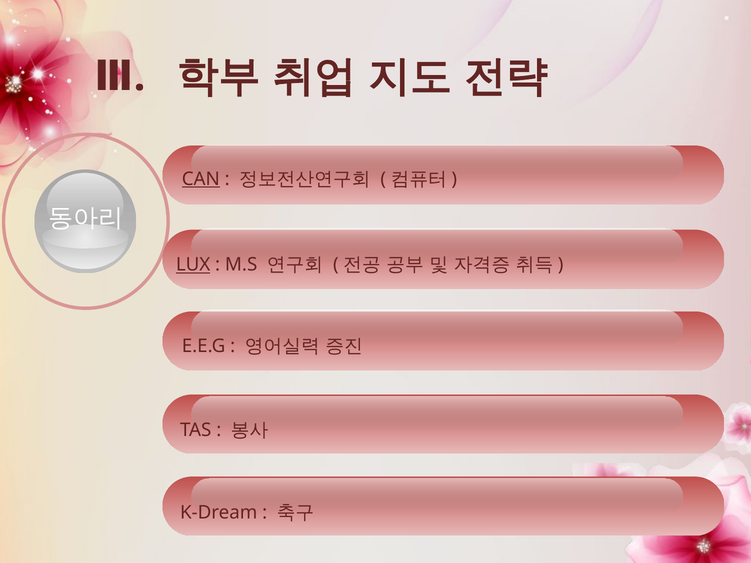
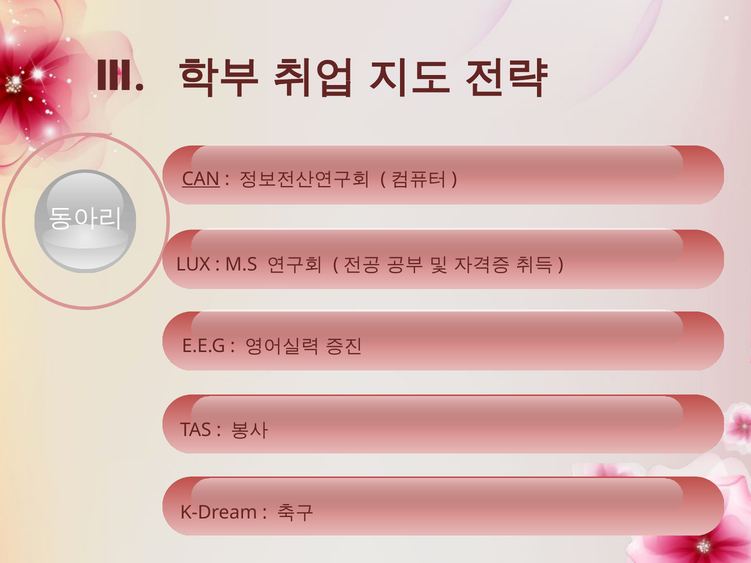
LUX underline: present -> none
